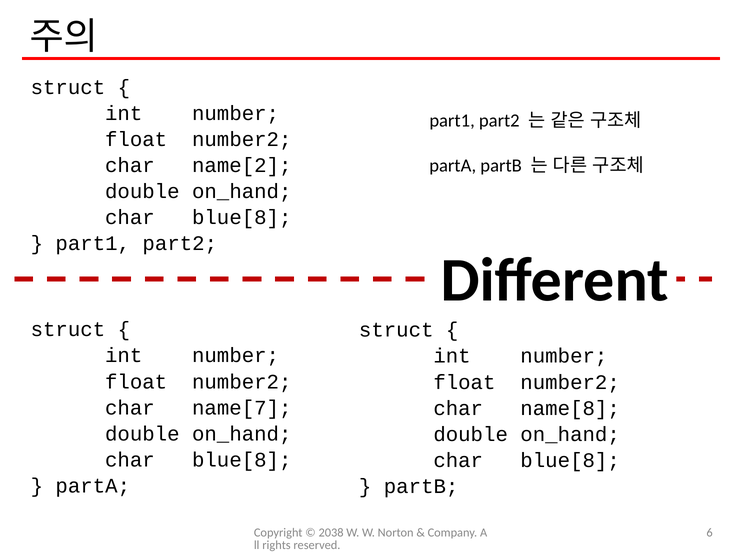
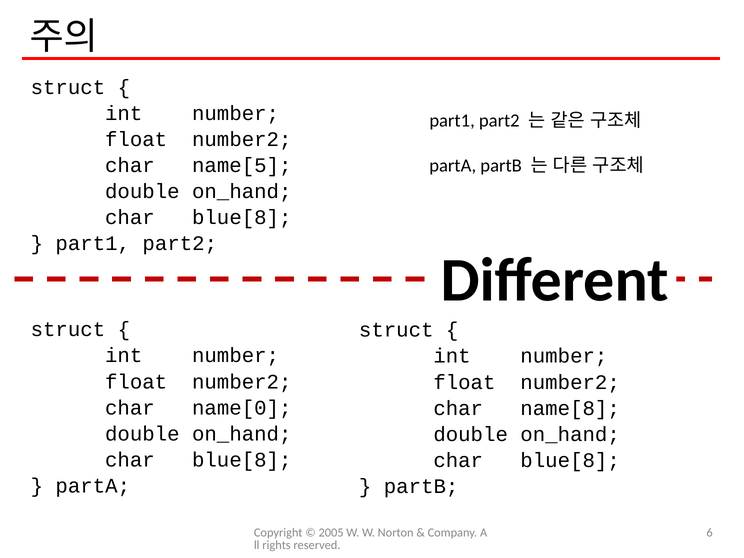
name[2: name[2 -> name[5
name[7: name[7 -> name[0
2038: 2038 -> 2005
